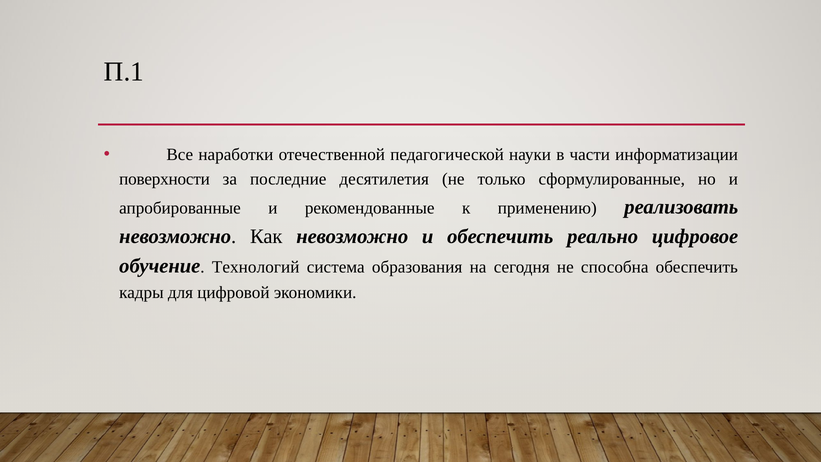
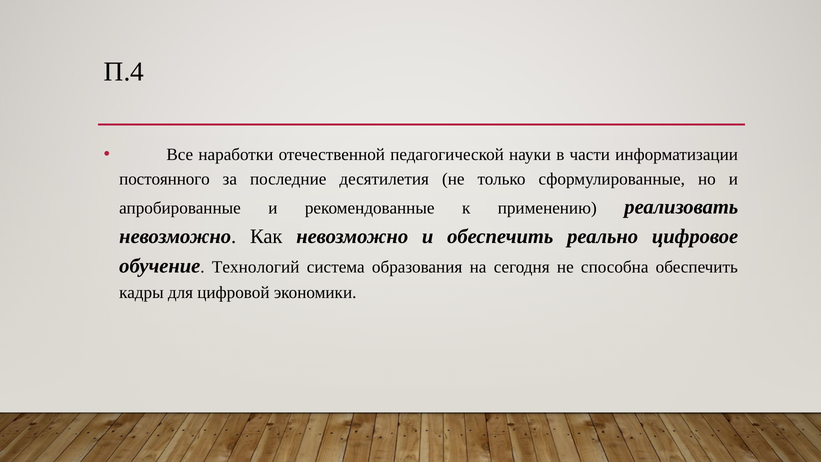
П.1: П.1 -> П.4
поверхности: поверхности -> постоянного
